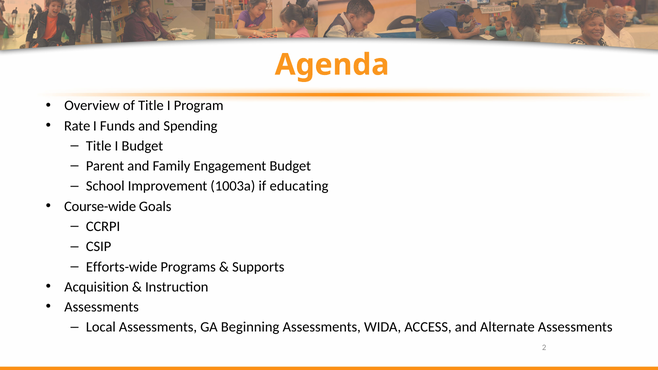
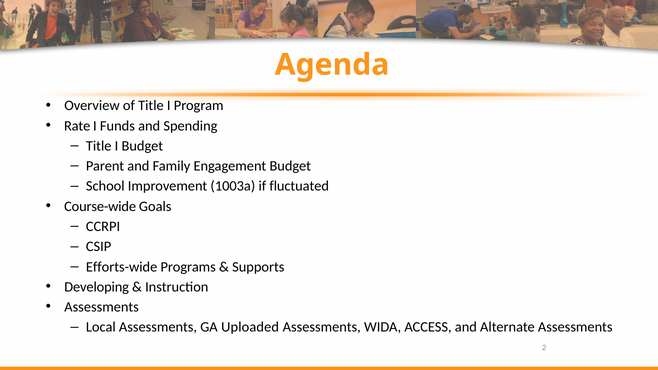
educating: educating -> fluctuated
Acquisition: Acquisition -> Developing
Beginning: Beginning -> Uploaded
